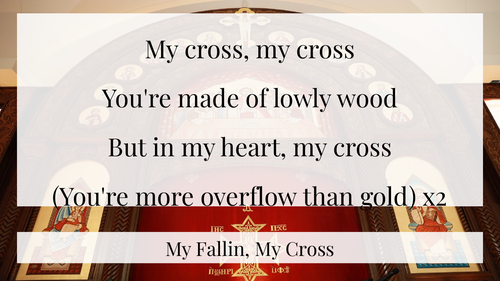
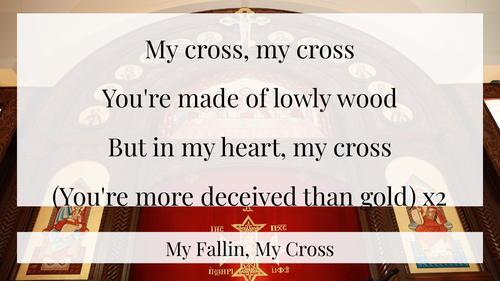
overflow: overflow -> deceived
